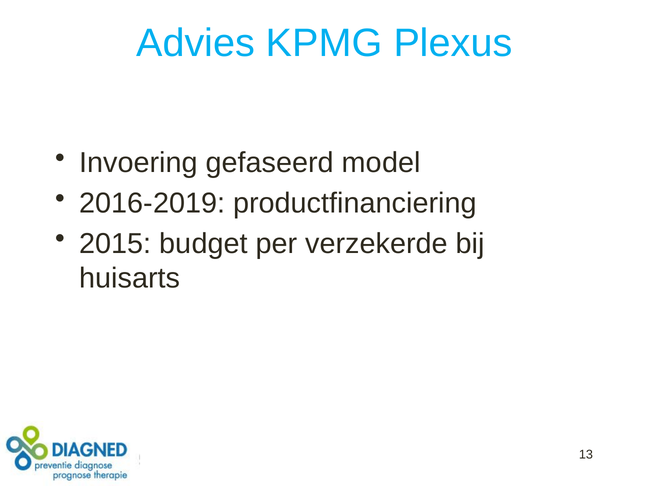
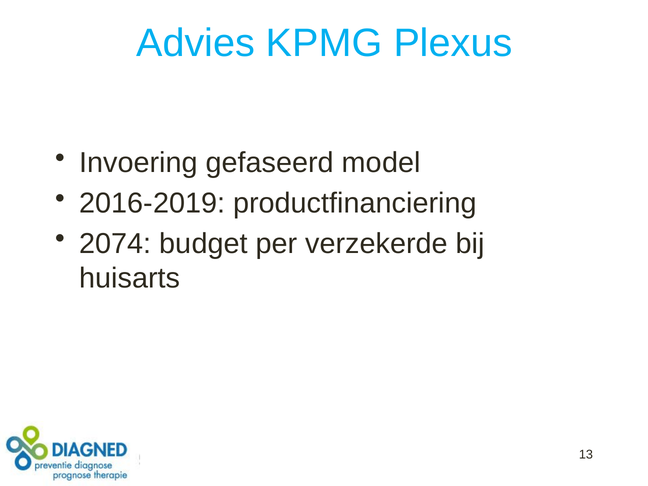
2015: 2015 -> 2074
